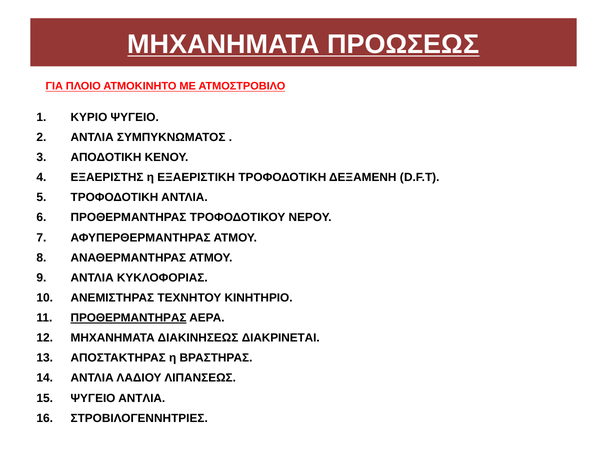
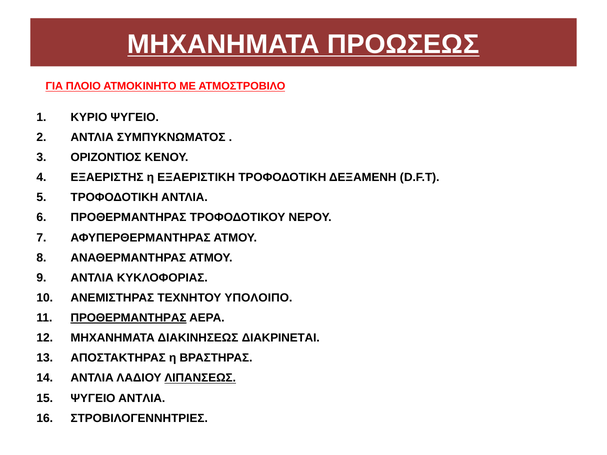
ΑΠΟΔΟΤΙΚΗ: ΑΠΟΔΟΤΙΚΗ -> ΟΡΙΖΟΝΤΙΟΣ
ΚΙΝΗΤΗΡΙΟ: ΚΙΝΗΤΗΡΙΟ -> ΥΠΟΛΟΙΠΟ
ΛΙΠΑΝΣΕΩΣ underline: none -> present
